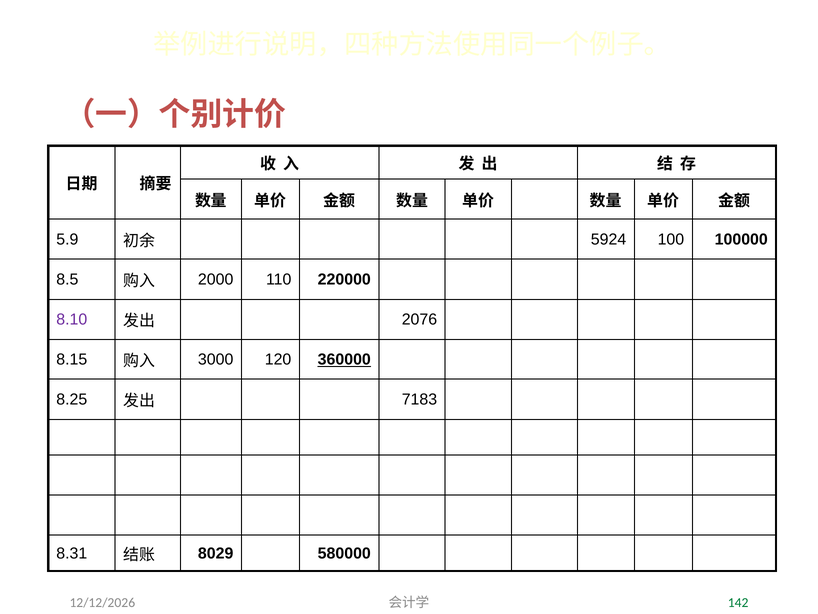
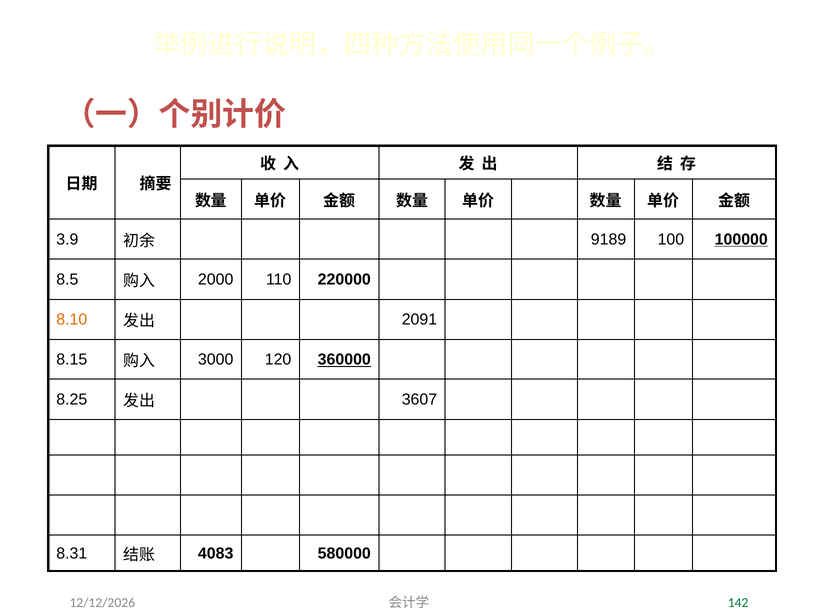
5.9: 5.9 -> 3.9
5924: 5924 -> 9189
100000 underline: none -> present
8.10 colour: purple -> orange
2076: 2076 -> 2091
7183: 7183 -> 3607
8029: 8029 -> 4083
